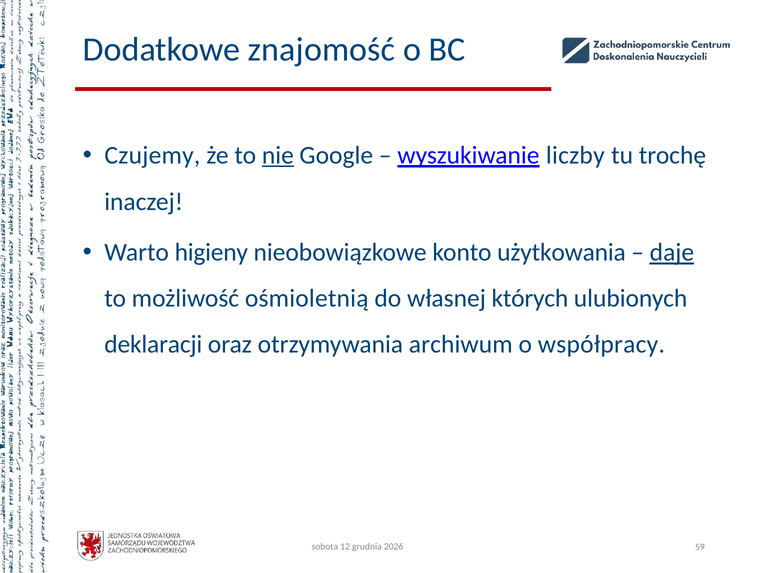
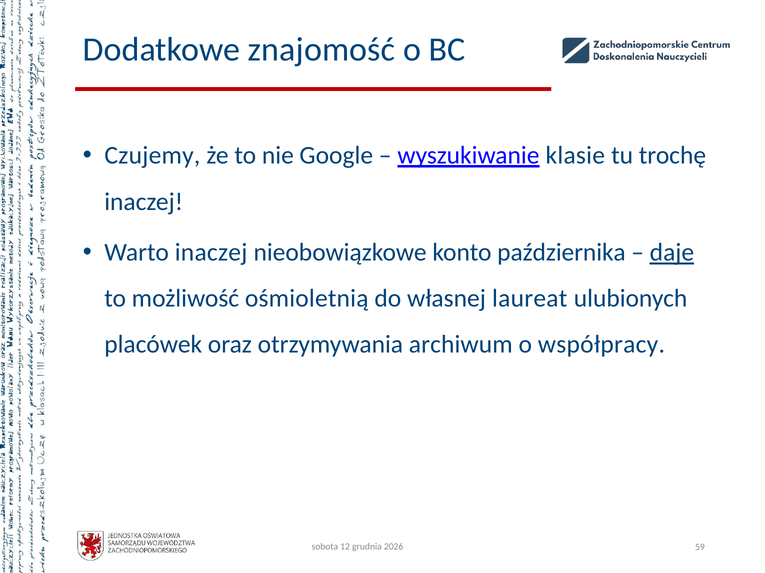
nie underline: present -> none
liczby: liczby -> klasie
Warto higieny: higieny -> inaczej
użytkowania: użytkowania -> października
których: których -> laureat
deklaracji: deklaracji -> placówek
